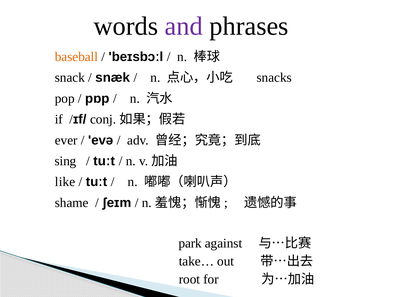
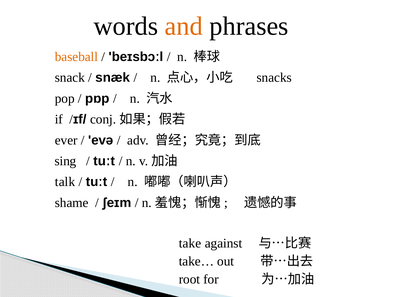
and colour: purple -> orange
like: like -> talk
park: park -> take
